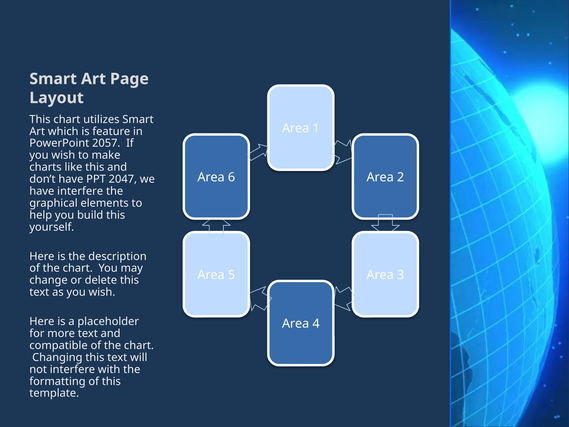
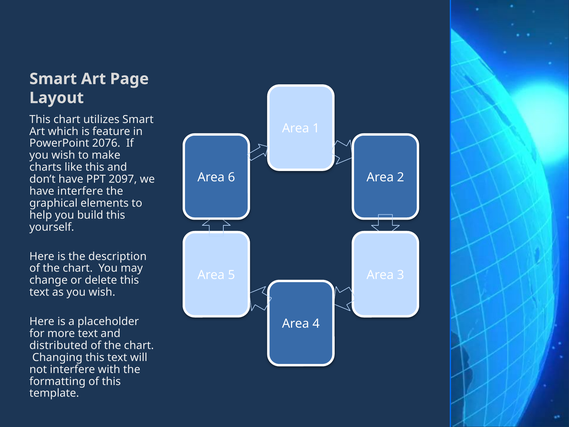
2057: 2057 -> 2076
2047: 2047 -> 2097
compatible: compatible -> distributed
